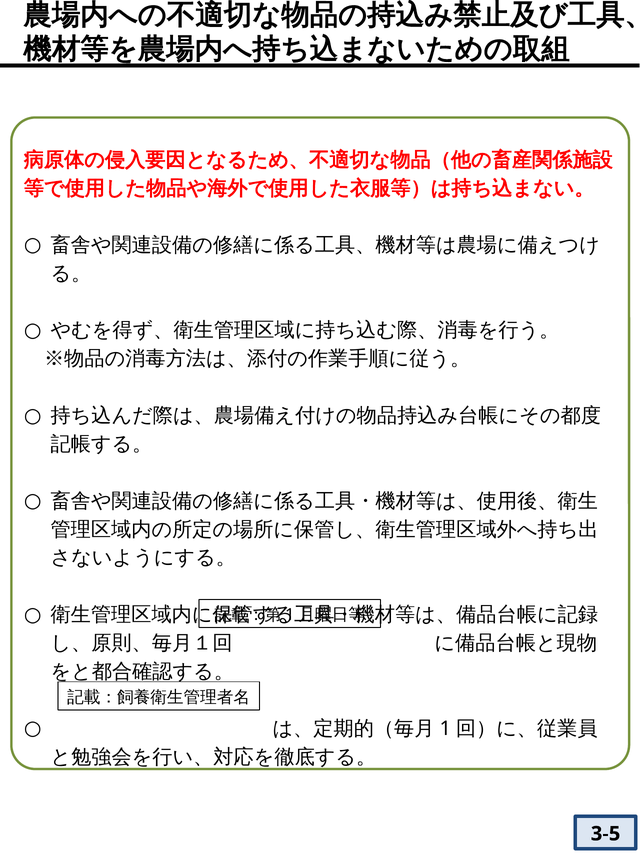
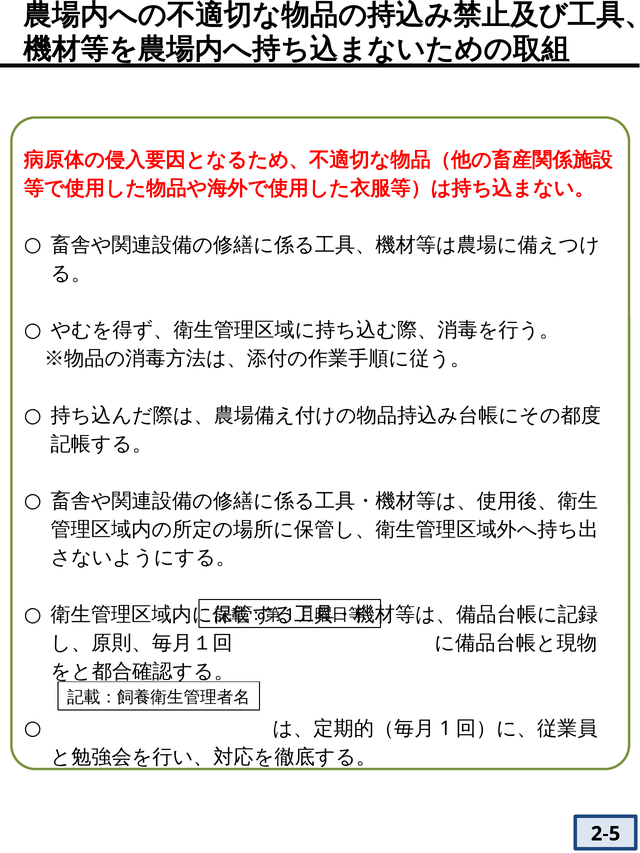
3-5: 3-5 -> 2-5
